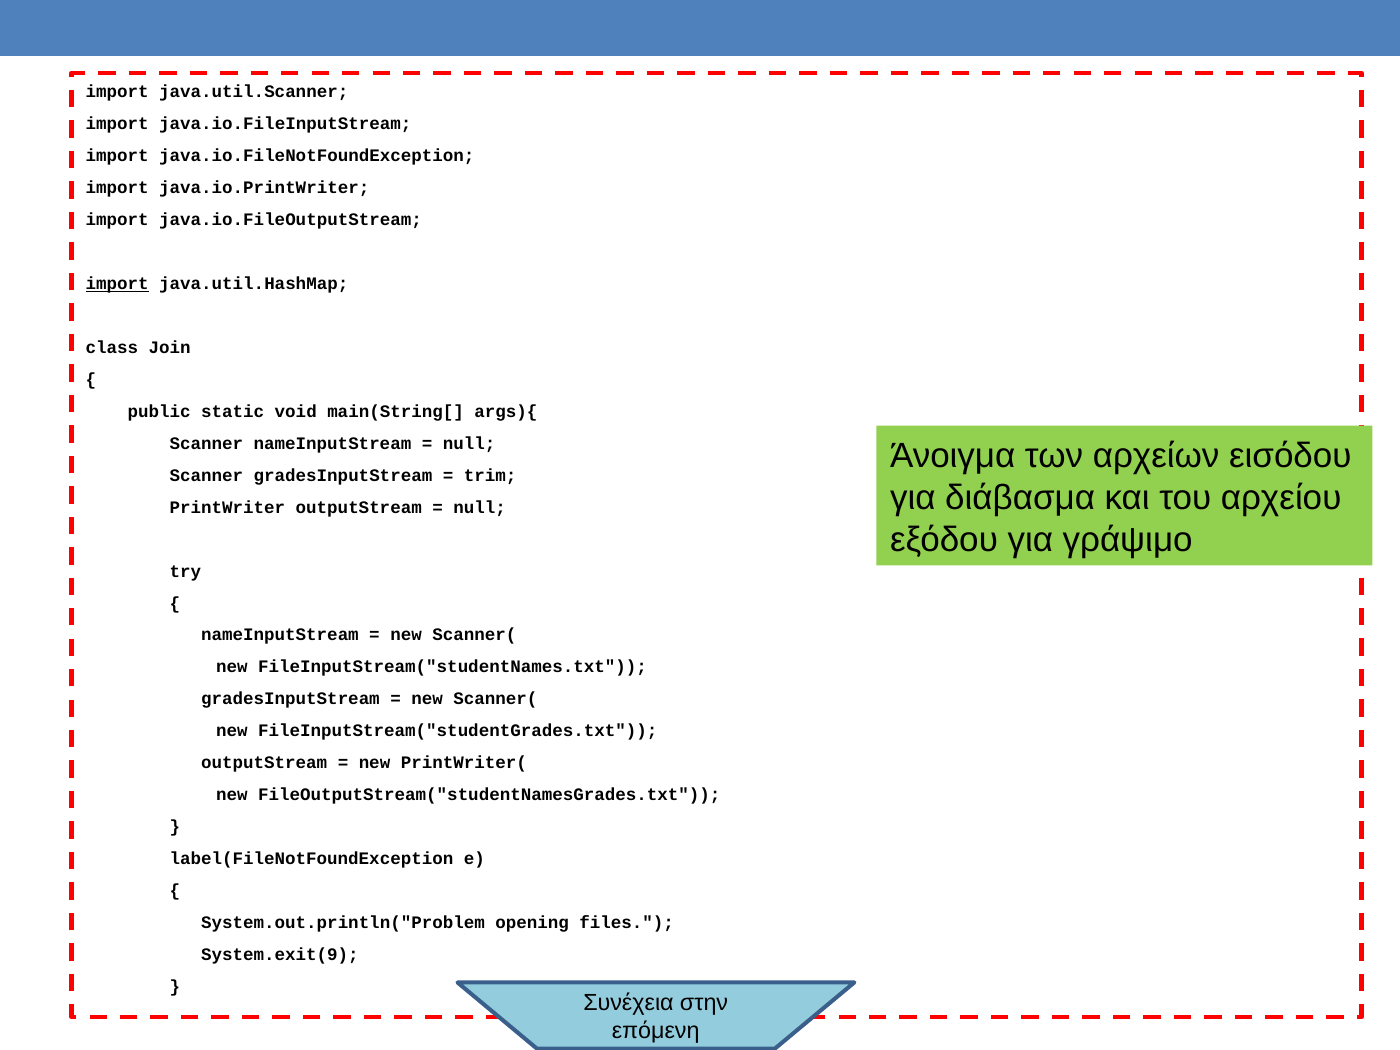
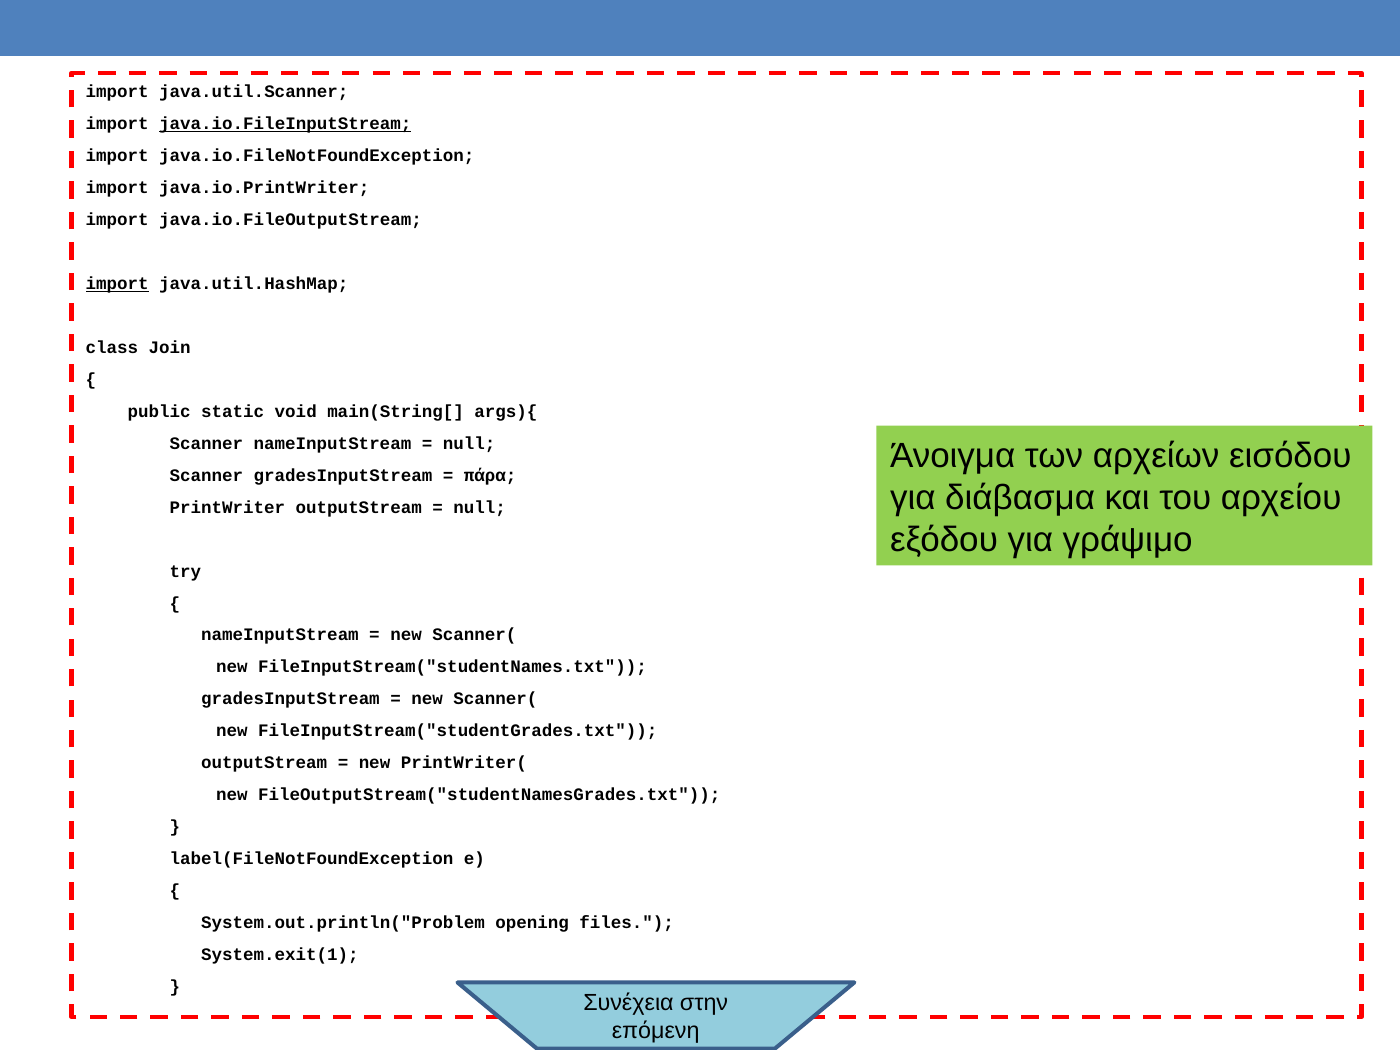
java.io.FileInputStream underline: none -> present
trim: trim -> πάρα
System.exit(9: System.exit(9 -> System.exit(1
